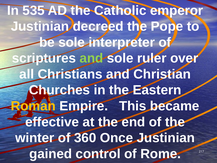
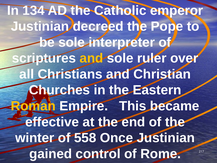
535: 535 -> 134
and at (91, 58) colour: light green -> yellow
360: 360 -> 558
